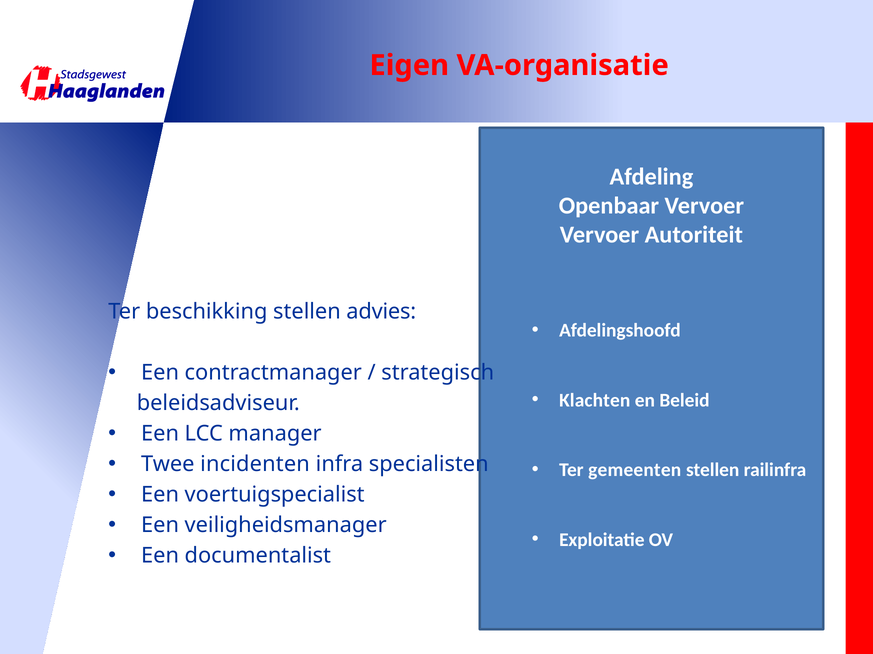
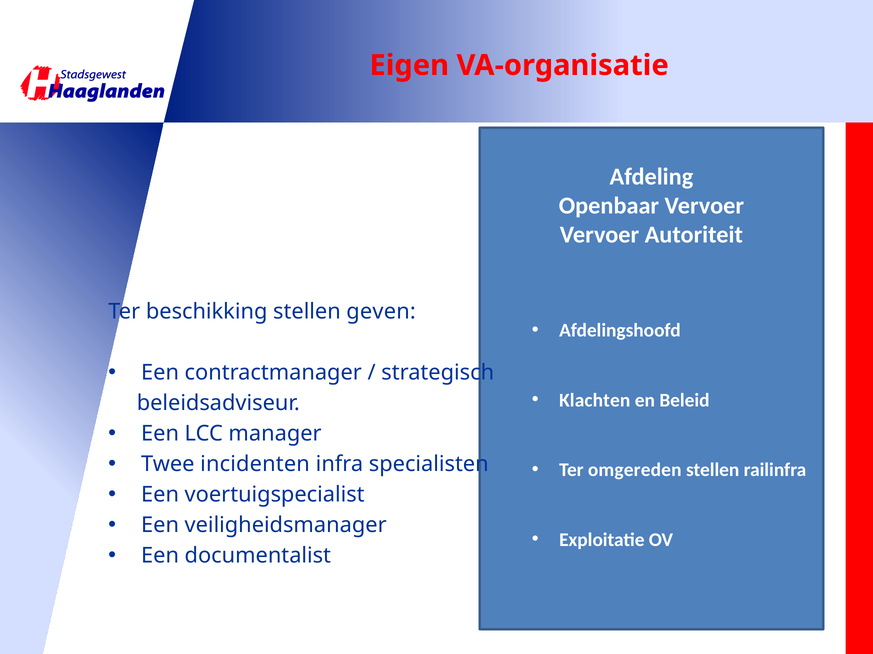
advies: advies -> geven
gemeenten: gemeenten -> omgereden
